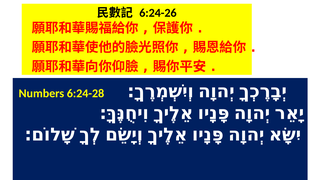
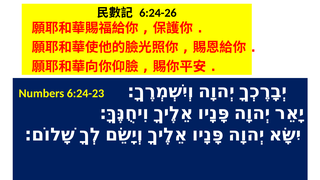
6:24-28: 6:24-28 -> 6:24-23
